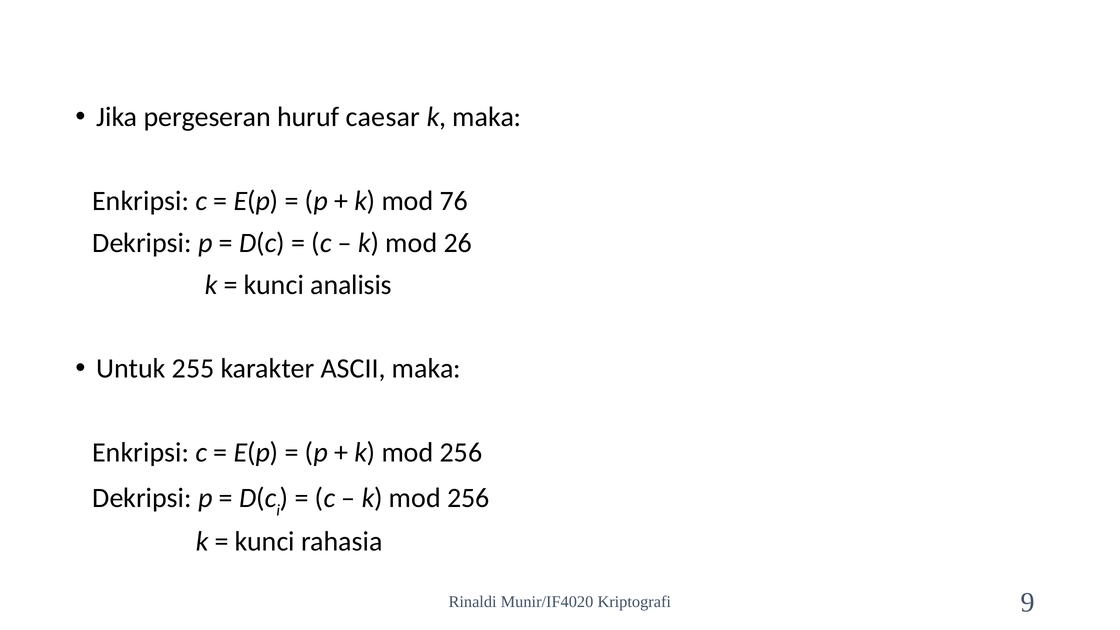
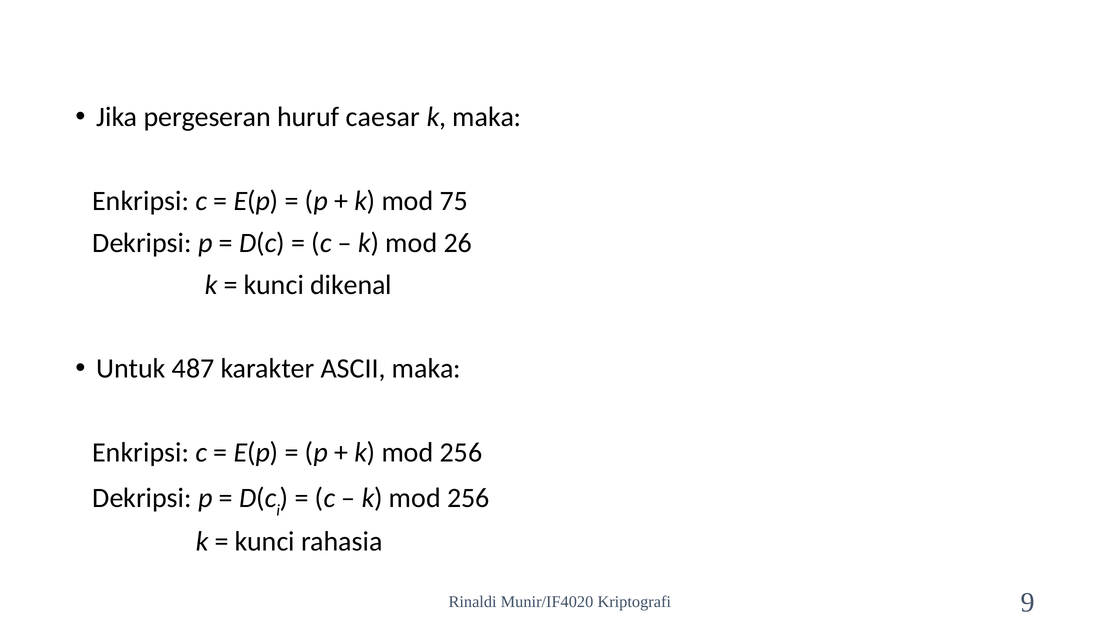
76: 76 -> 75
analisis: analisis -> dikenal
255: 255 -> 487
